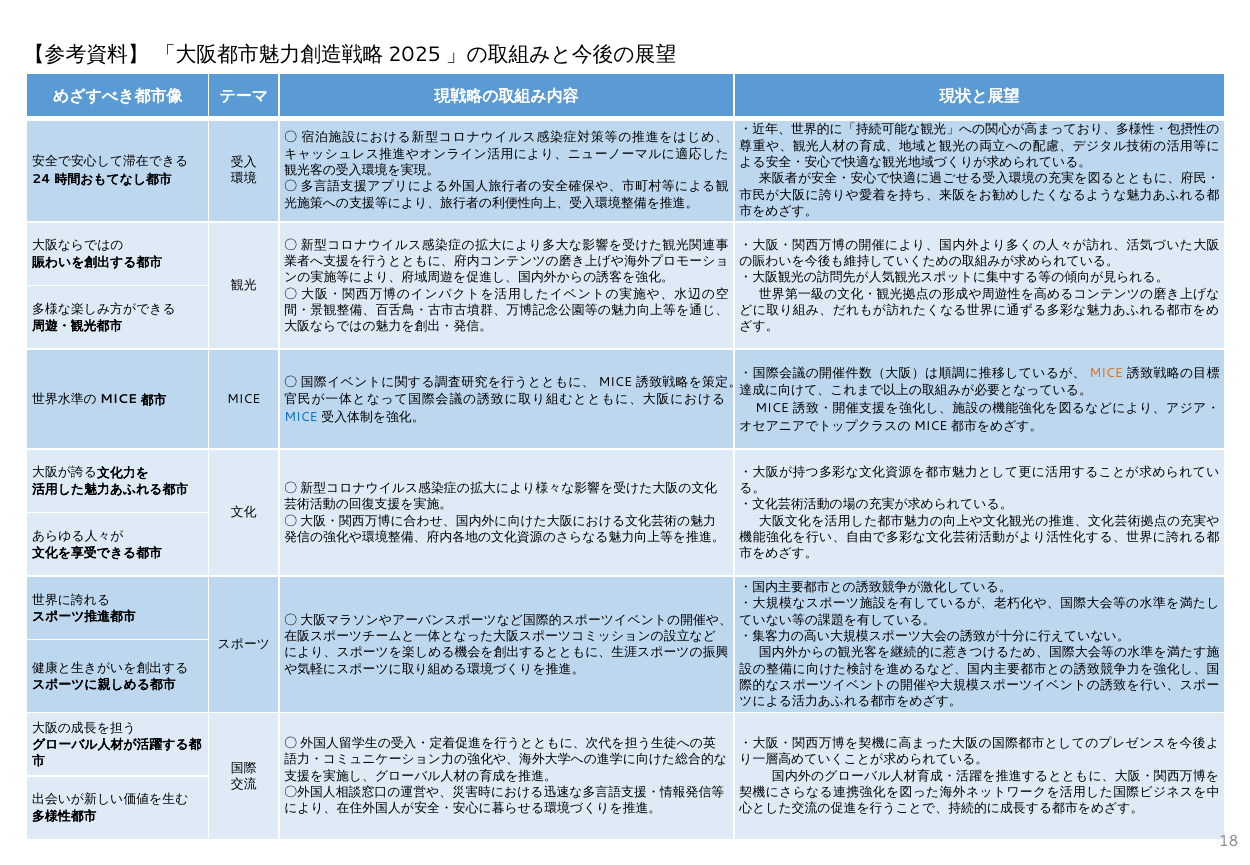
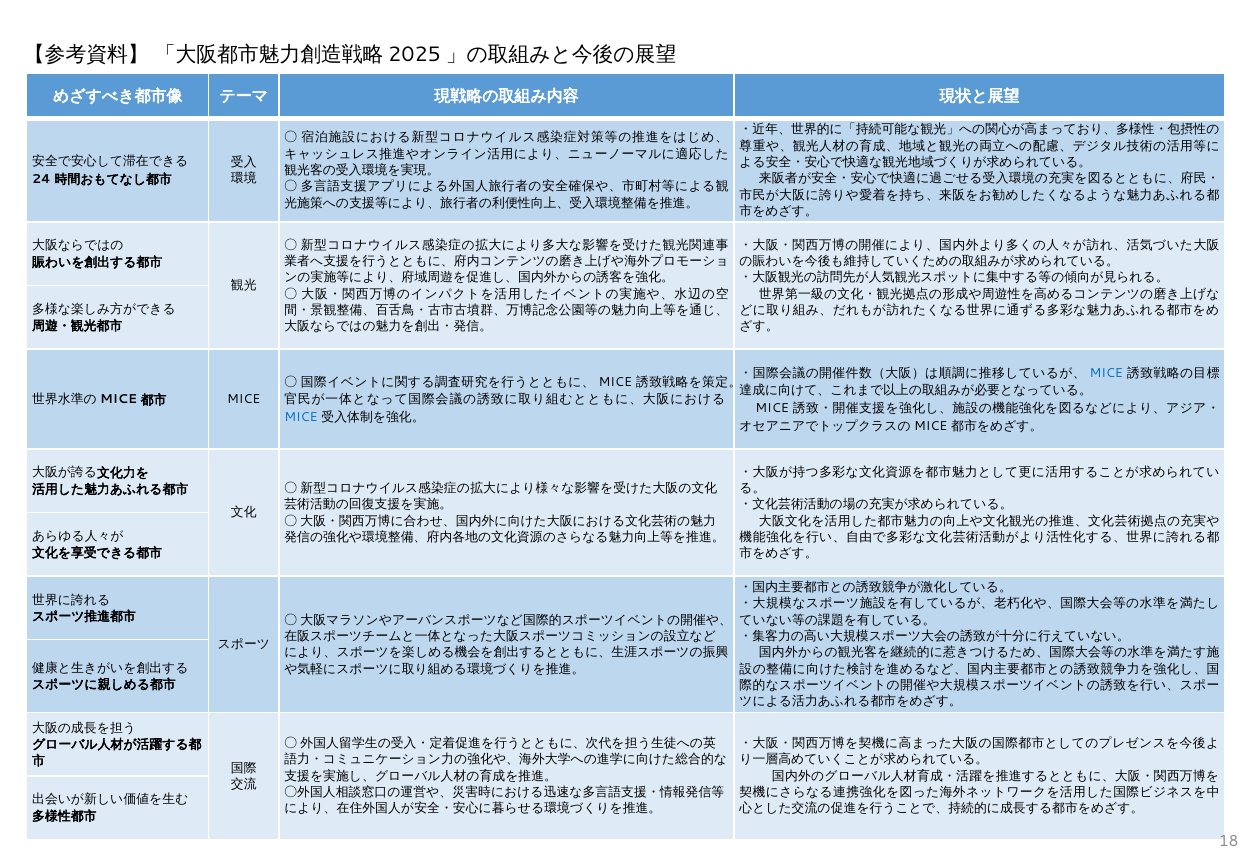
MICE at (1106, 373) colour: orange -> blue
